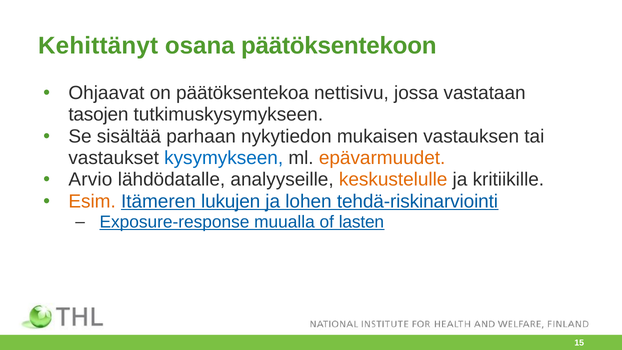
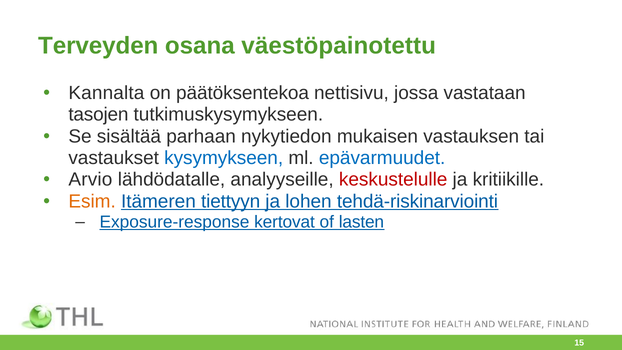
Kehittänyt: Kehittänyt -> Terveyden
päätöksentekoon: päätöksentekoon -> väestöpainotettu
Ohjaavat: Ohjaavat -> Kannalta
epävarmuudet colour: orange -> blue
keskustelulle colour: orange -> red
lukujen: lukujen -> tiettyyn
muualla: muualla -> kertovat
